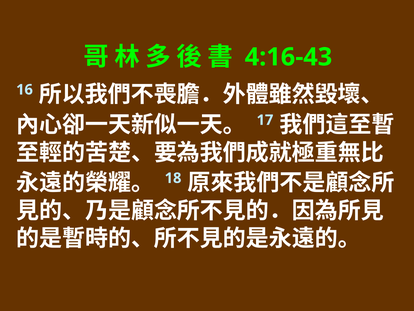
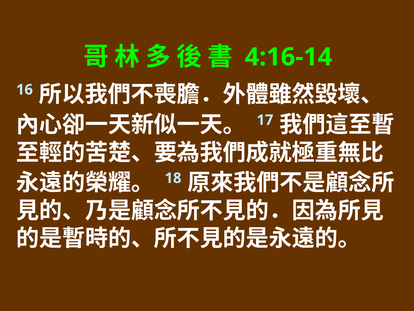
4:16-43: 4:16-43 -> 4:16-14
